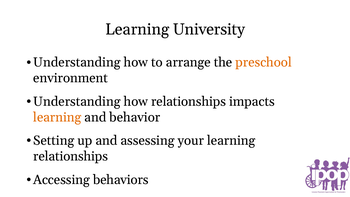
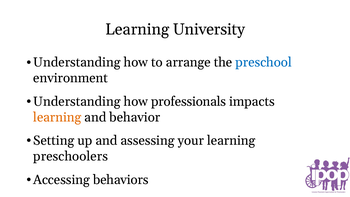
preschool colour: orange -> blue
how relationships: relationships -> professionals
relationships at (71, 156): relationships -> preschoolers
